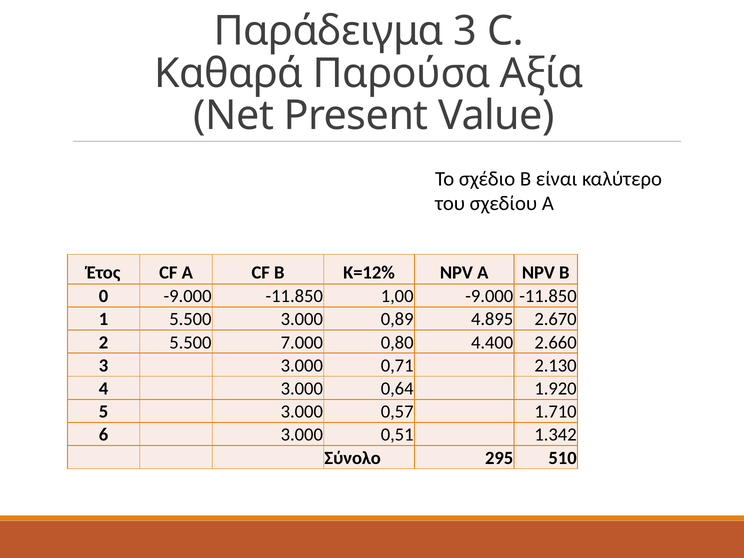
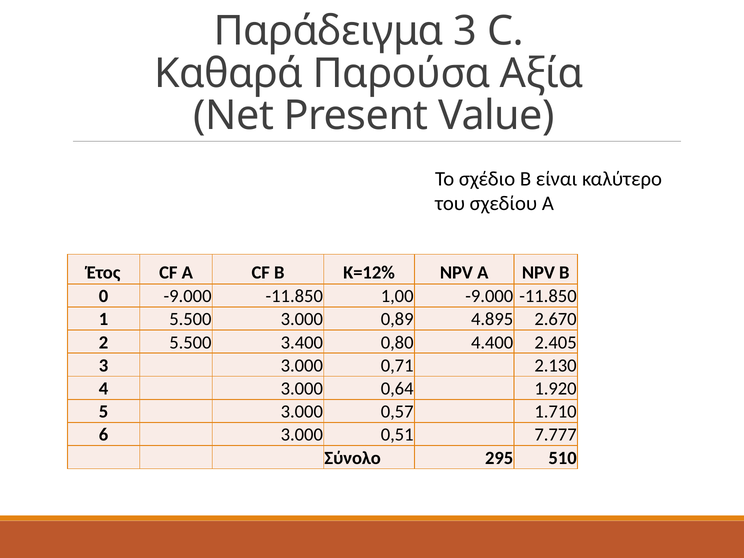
7.000: 7.000 -> 3.400
2.660: 2.660 -> 2.405
1.342: 1.342 -> 7.777
